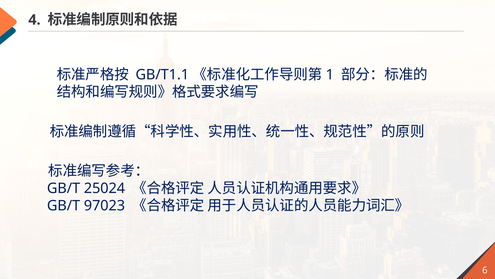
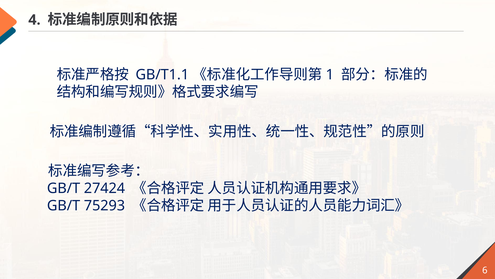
25024: 25024 -> 27424
97023: 97023 -> 75293
